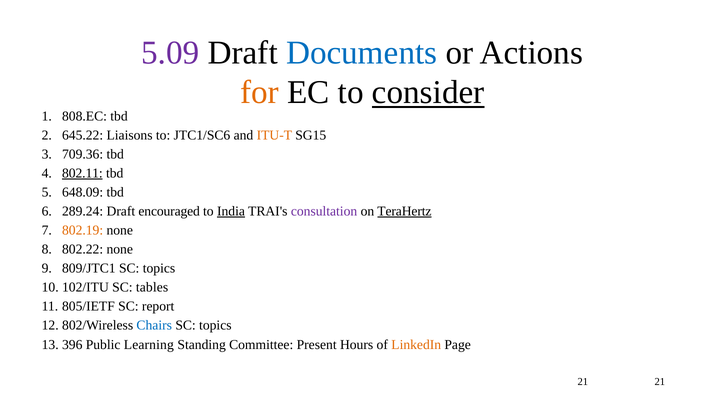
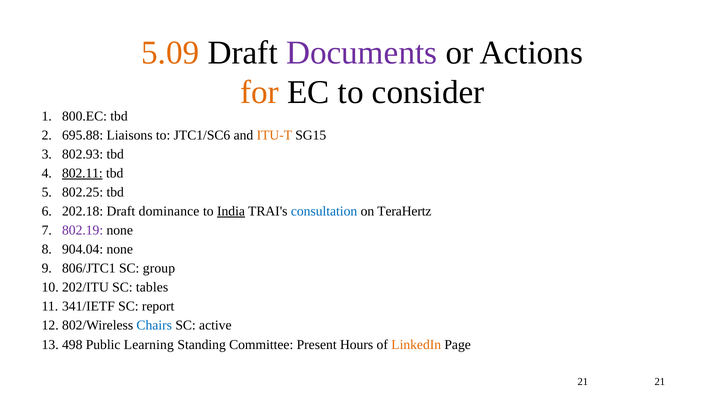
5.09 colour: purple -> orange
Documents colour: blue -> purple
consider underline: present -> none
808.EC: 808.EC -> 800.EC
645.22: 645.22 -> 695.88
709.36: 709.36 -> 802.93
648.09: 648.09 -> 802.25
289.24: 289.24 -> 202.18
encouraged: encouraged -> dominance
consultation colour: purple -> blue
TeraHertz underline: present -> none
802.19 colour: orange -> purple
802.22: 802.22 -> 904.04
809/JTC1: 809/JTC1 -> 806/JTC1
topics at (159, 268): topics -> group
102/ITU: 102/ITU -> 202/ITU
805/IETF: 805/IETF -> 341/IETF
topics at (215, 325): topics -> active
396: 396 -> 498
